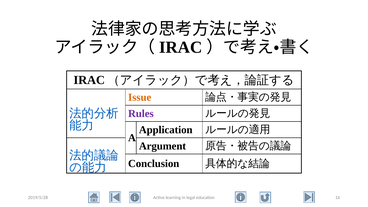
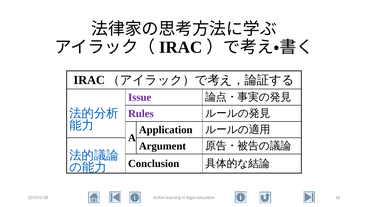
Issue colour: orange -> purple
